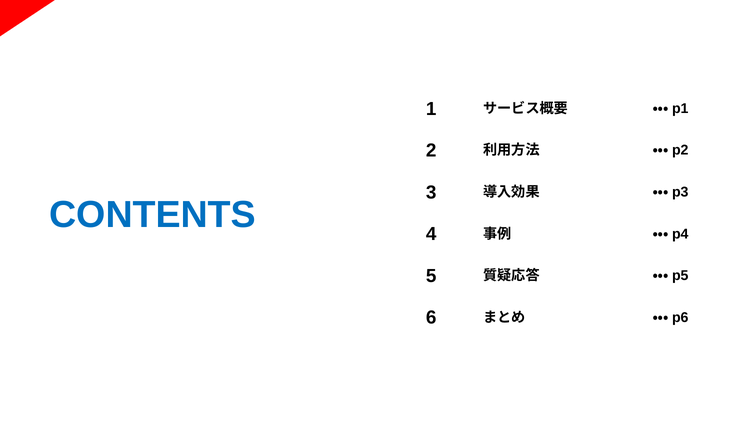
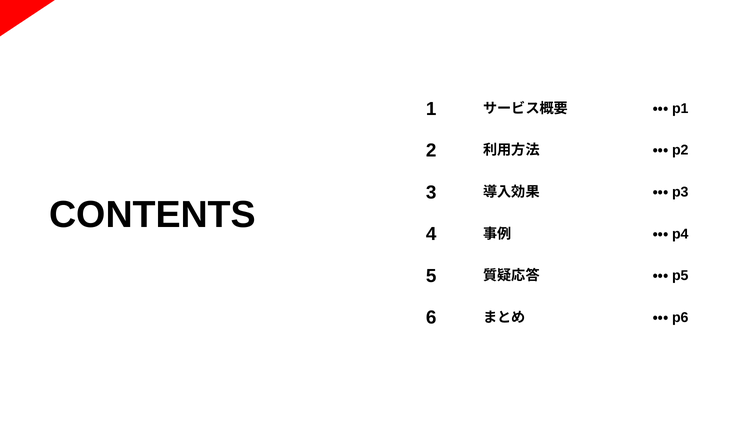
CONTENTS colour: blue -> black
